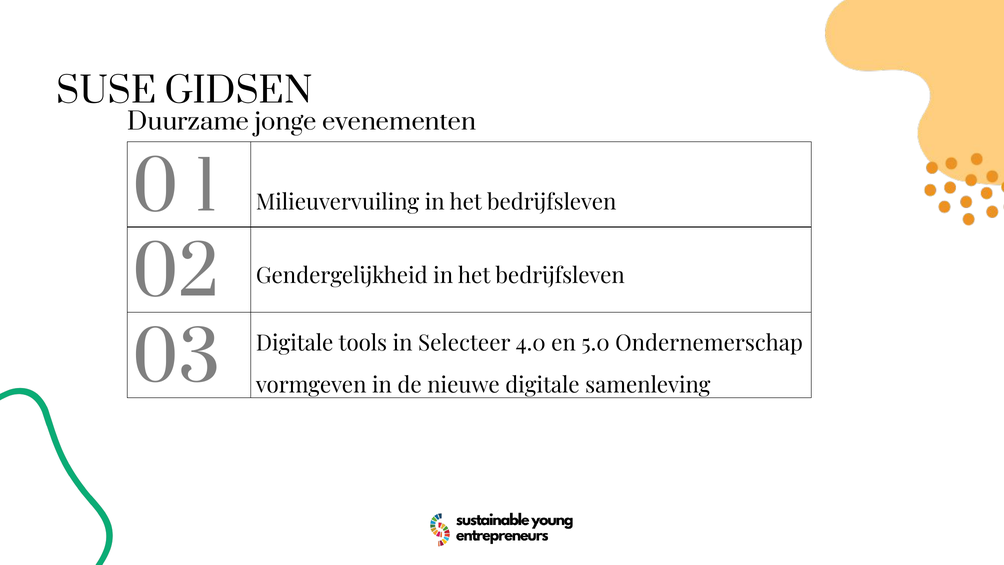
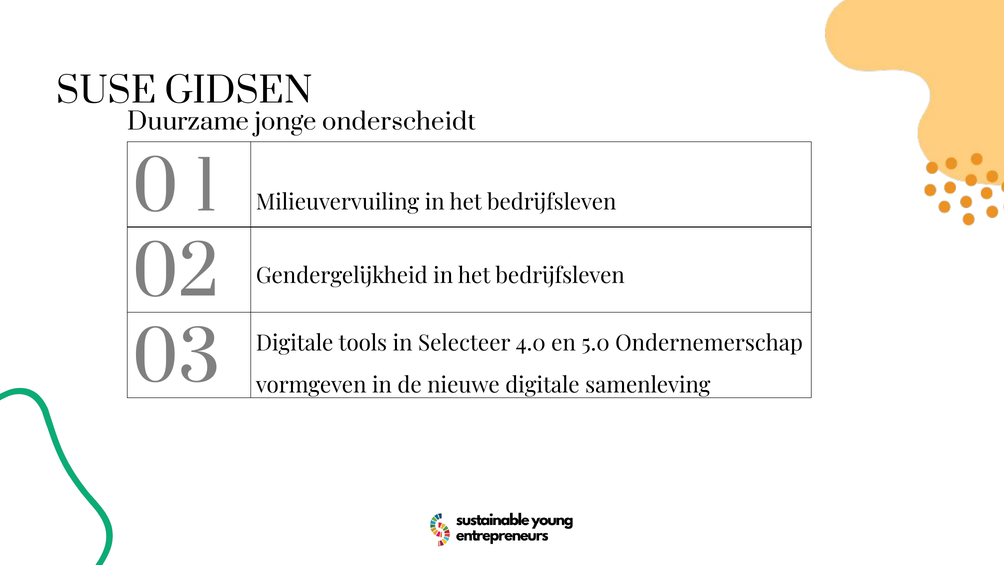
evenementen: evenementen -> onderscheidt
